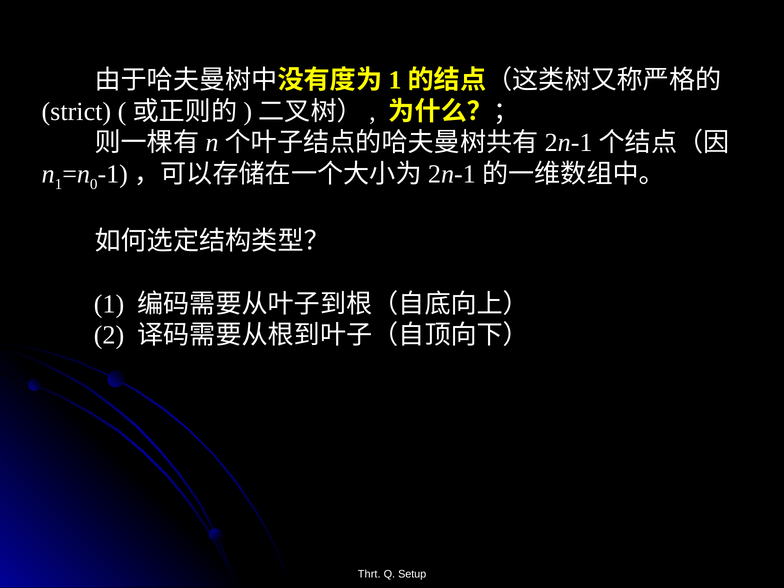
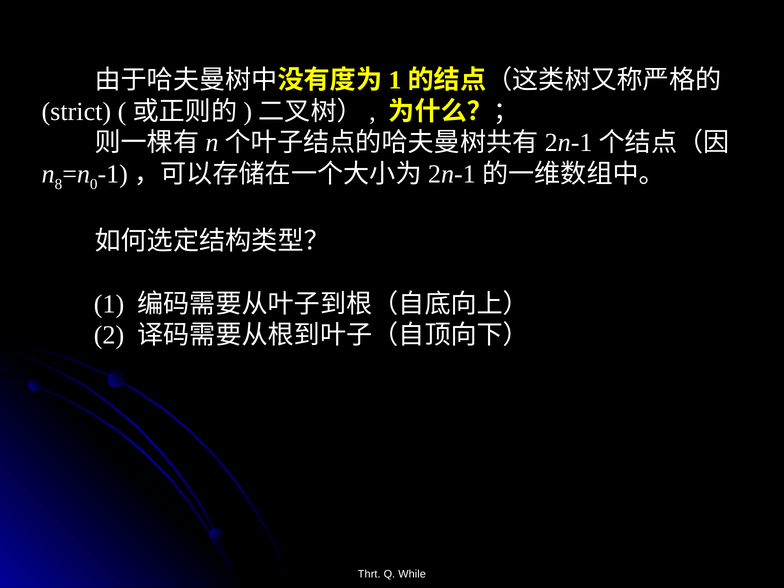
1 at (58, 184): 1 -> 8
Setup: Setup -> While
